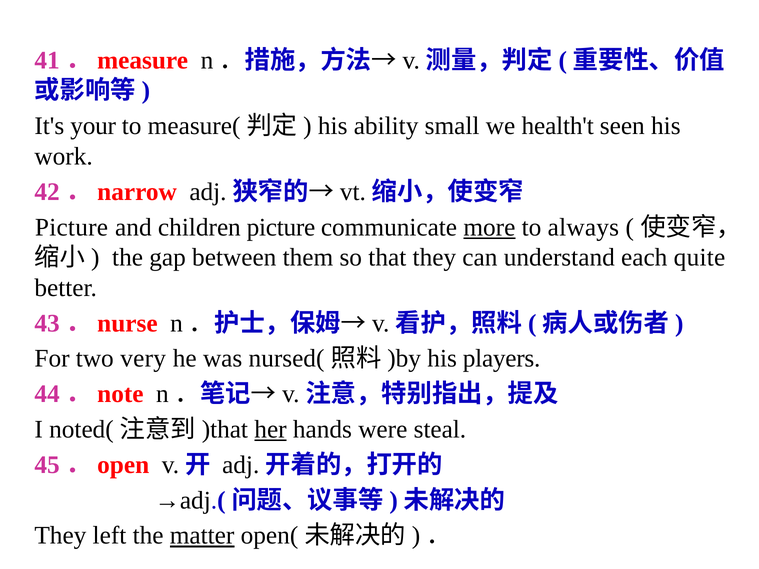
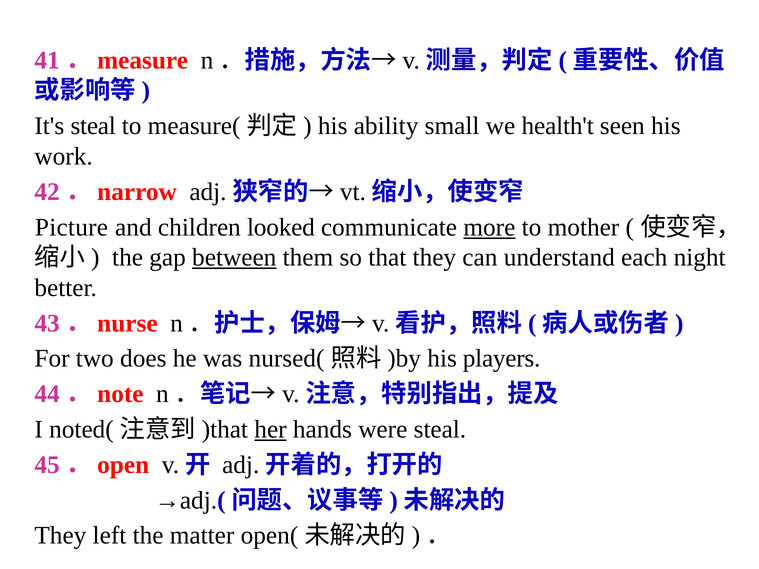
It's your: your -> steal
children picture: picture -> looked
always: always -> mother
between underline: none -> present
quite: quite -> night
very: very -> does
matter underline: present -> none
